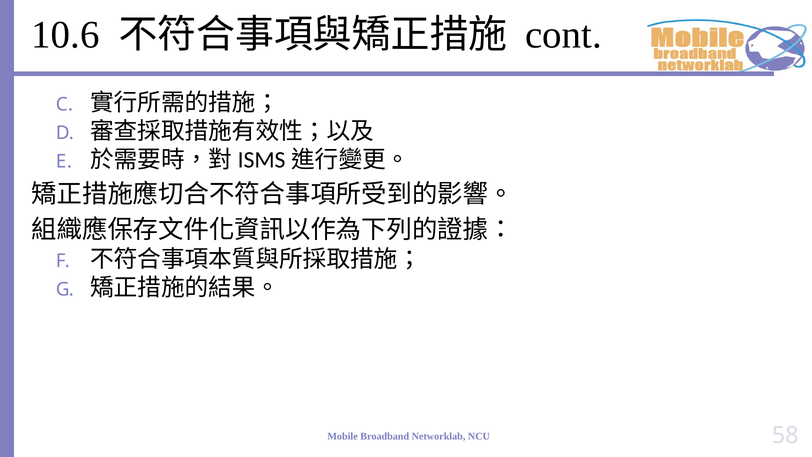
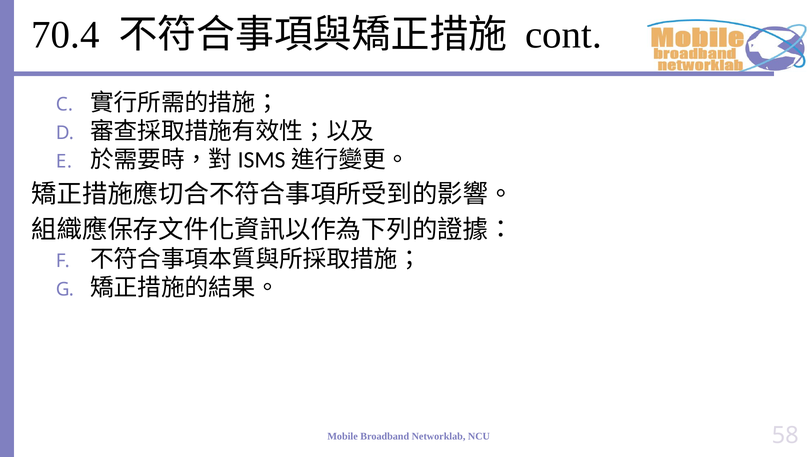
10.6: 10.6 -> 70.4
